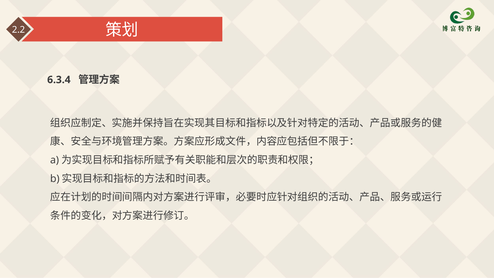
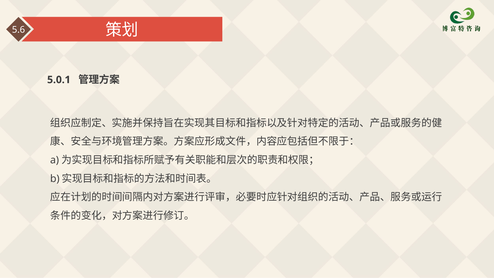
2.2: 2.2 -> 5.6
6.3.4: 6.3.4 -> 5.0.1
